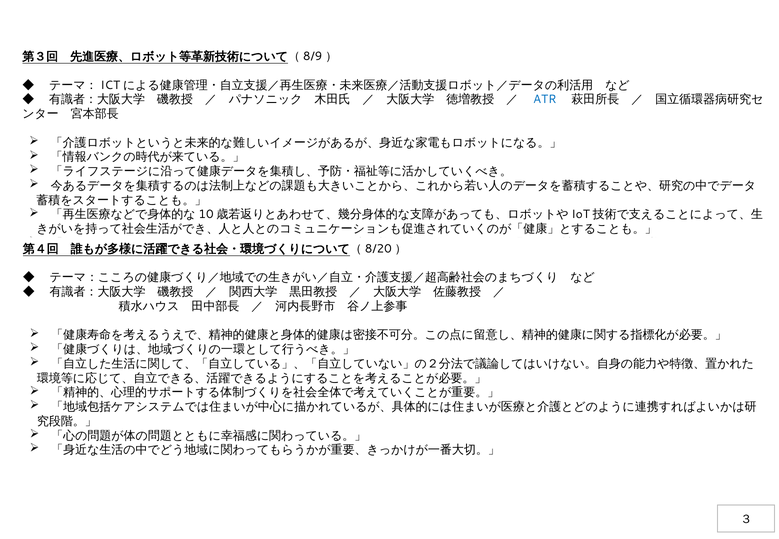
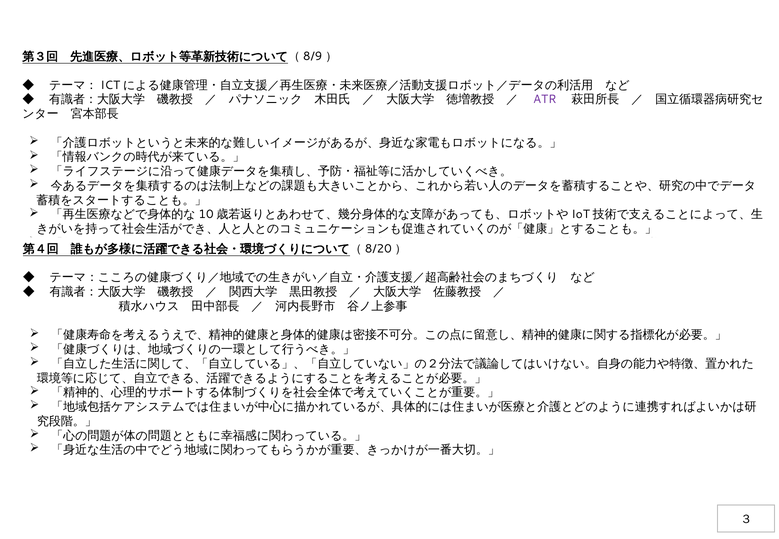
ATR colour: blue -> purple
